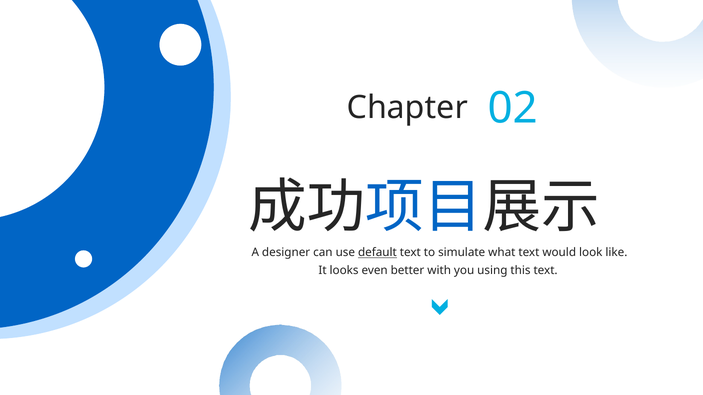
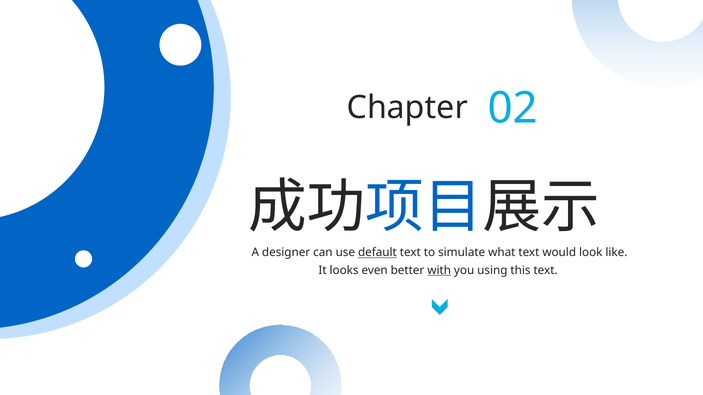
with underline: none -> present
